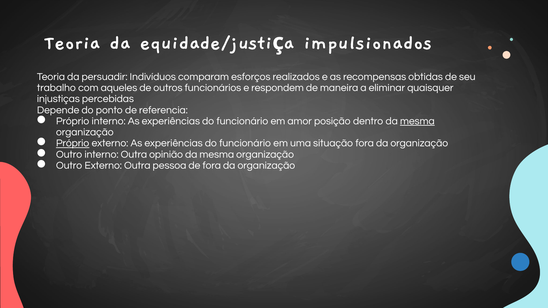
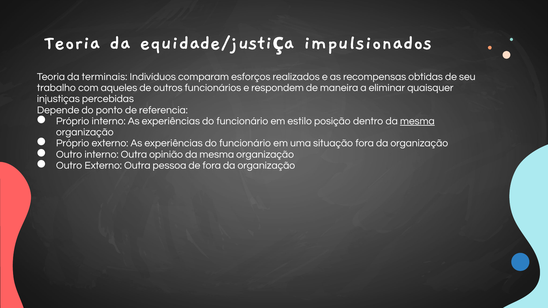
persuadir: persuadir -> terminais
amor: amor -> estilo
Próprio at (73, 143) underline: present -> none
